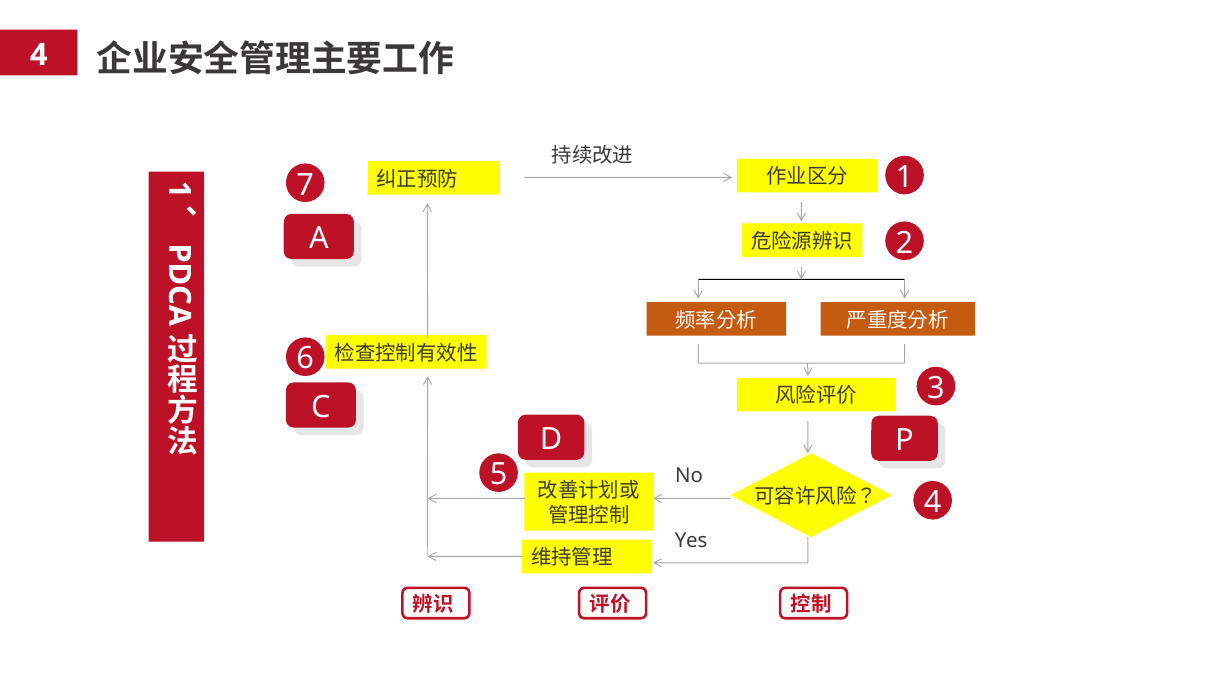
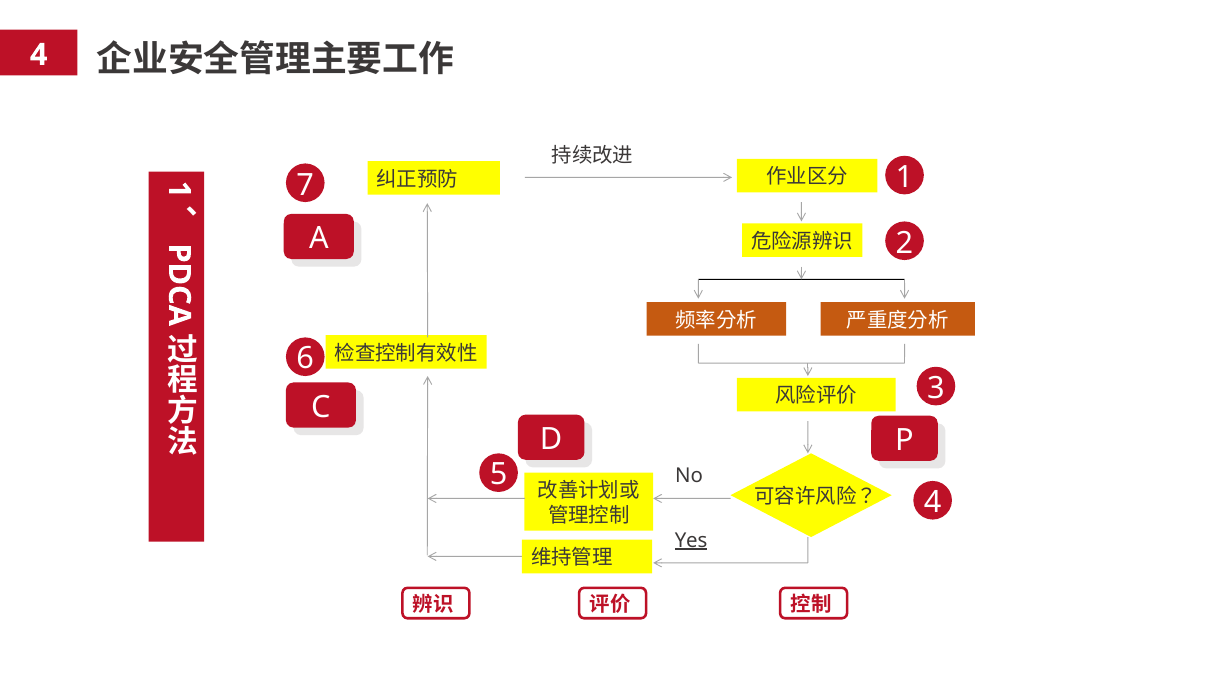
Yes underline: none -> present
